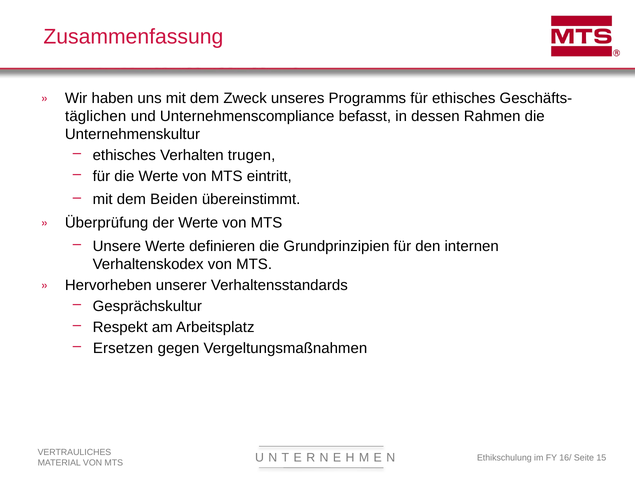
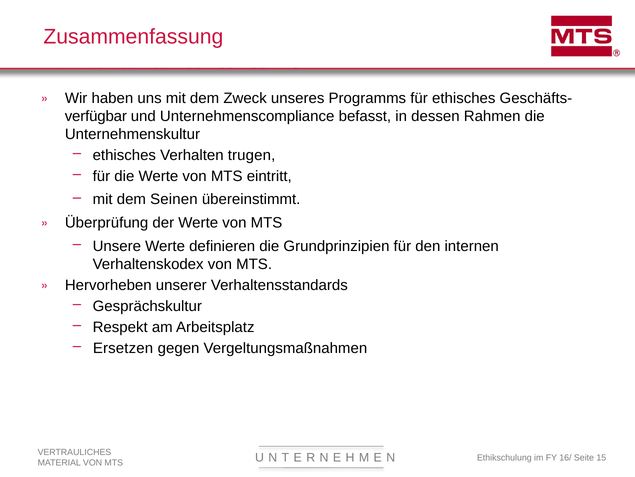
täglichen: täglichen -> verfügbar
Beiden: Beiden -> Seinen
